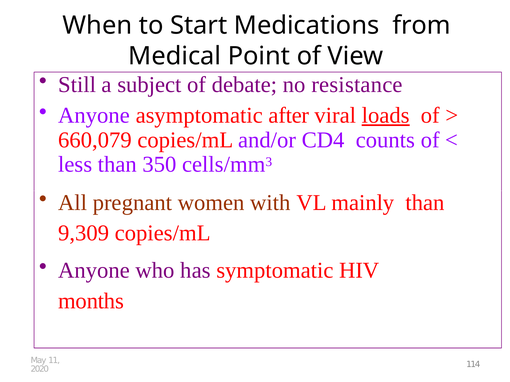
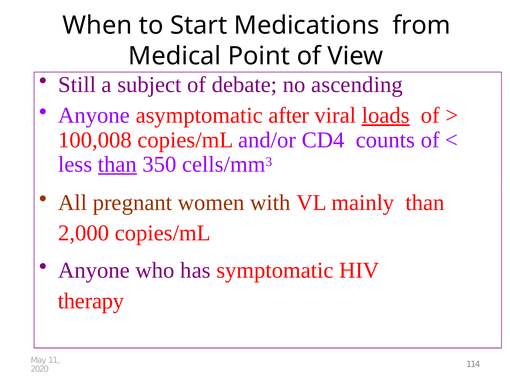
resistance: resistance -> ascending
660,079: 660,079 -> 100,008
than at (117, 165) underline: none -> present
9,309: 9,309 -> 2,000
months: months -> therapy
